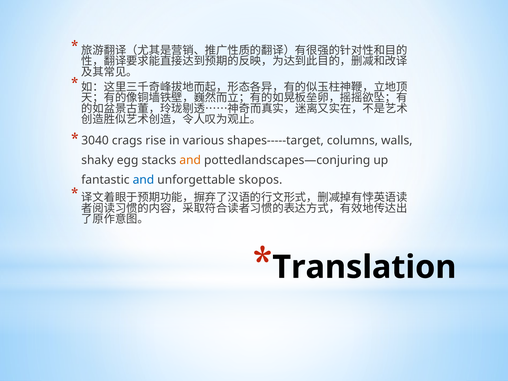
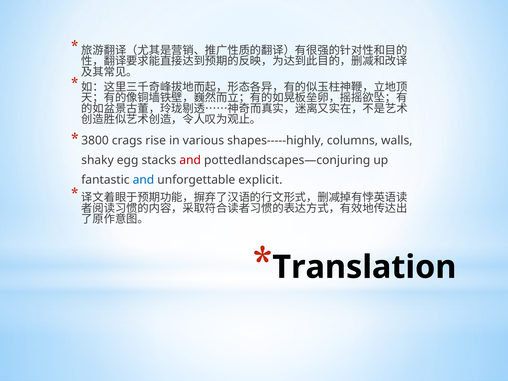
3040: 3040 -> 3800
shapes-----target: shapes-----target -> shapes-----highly
and at (190, 160) colour: orange -> red
skopos: skopos -> explicit
